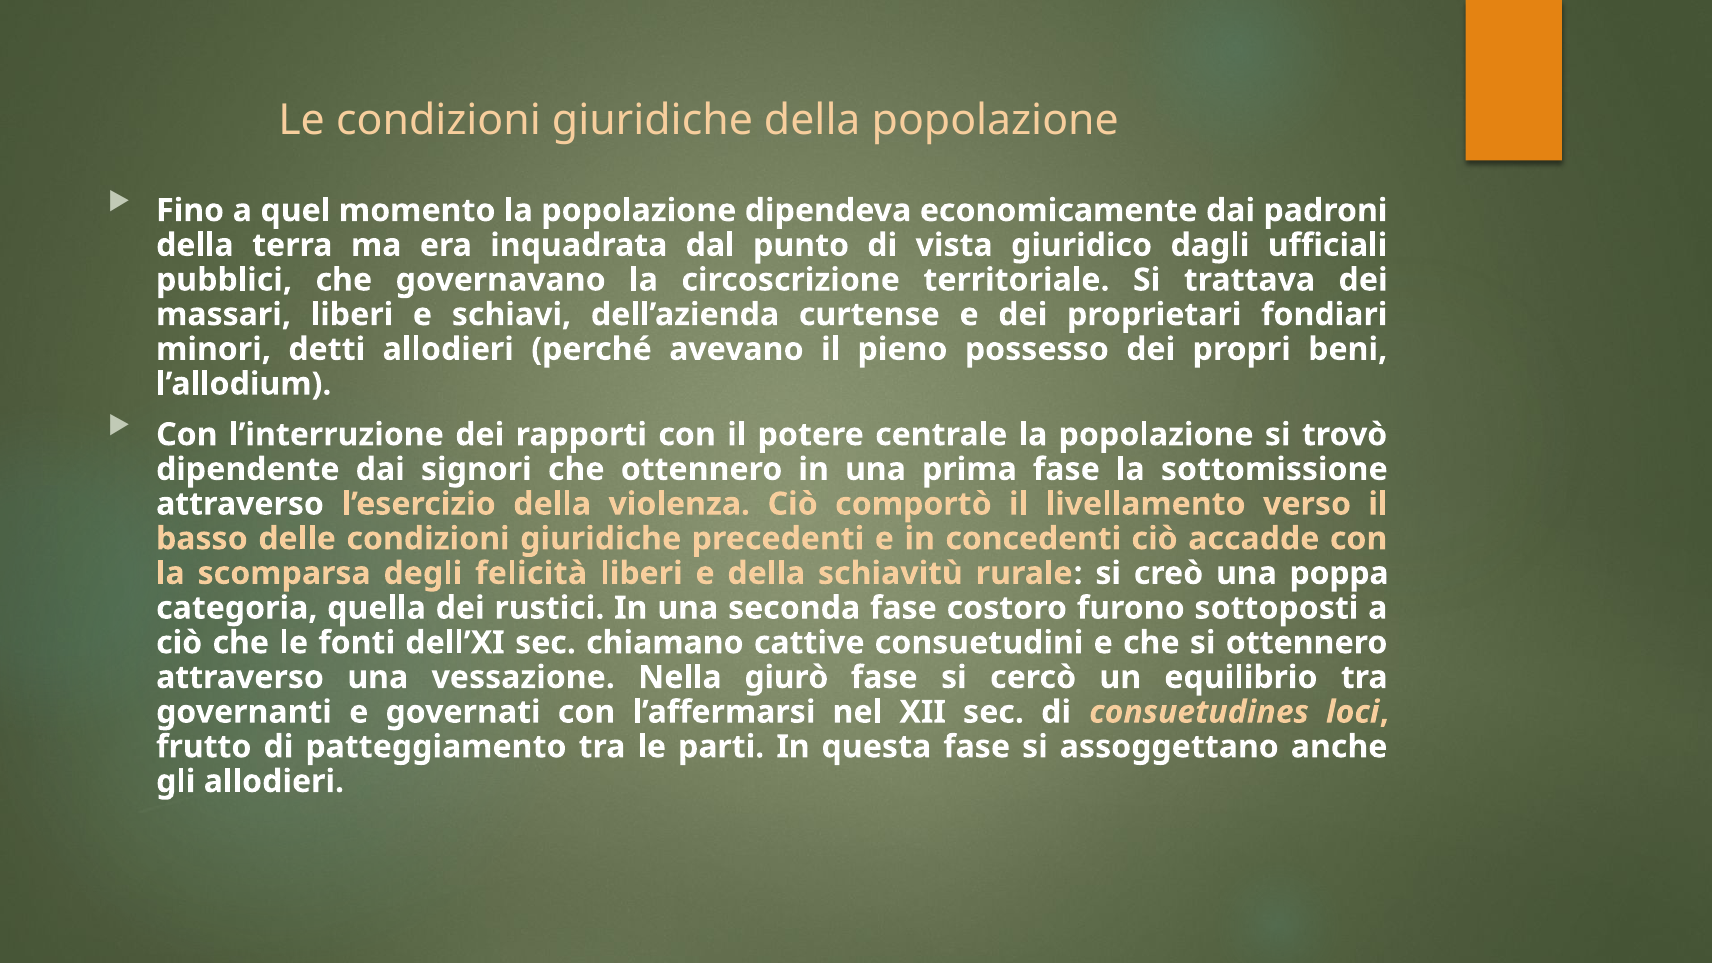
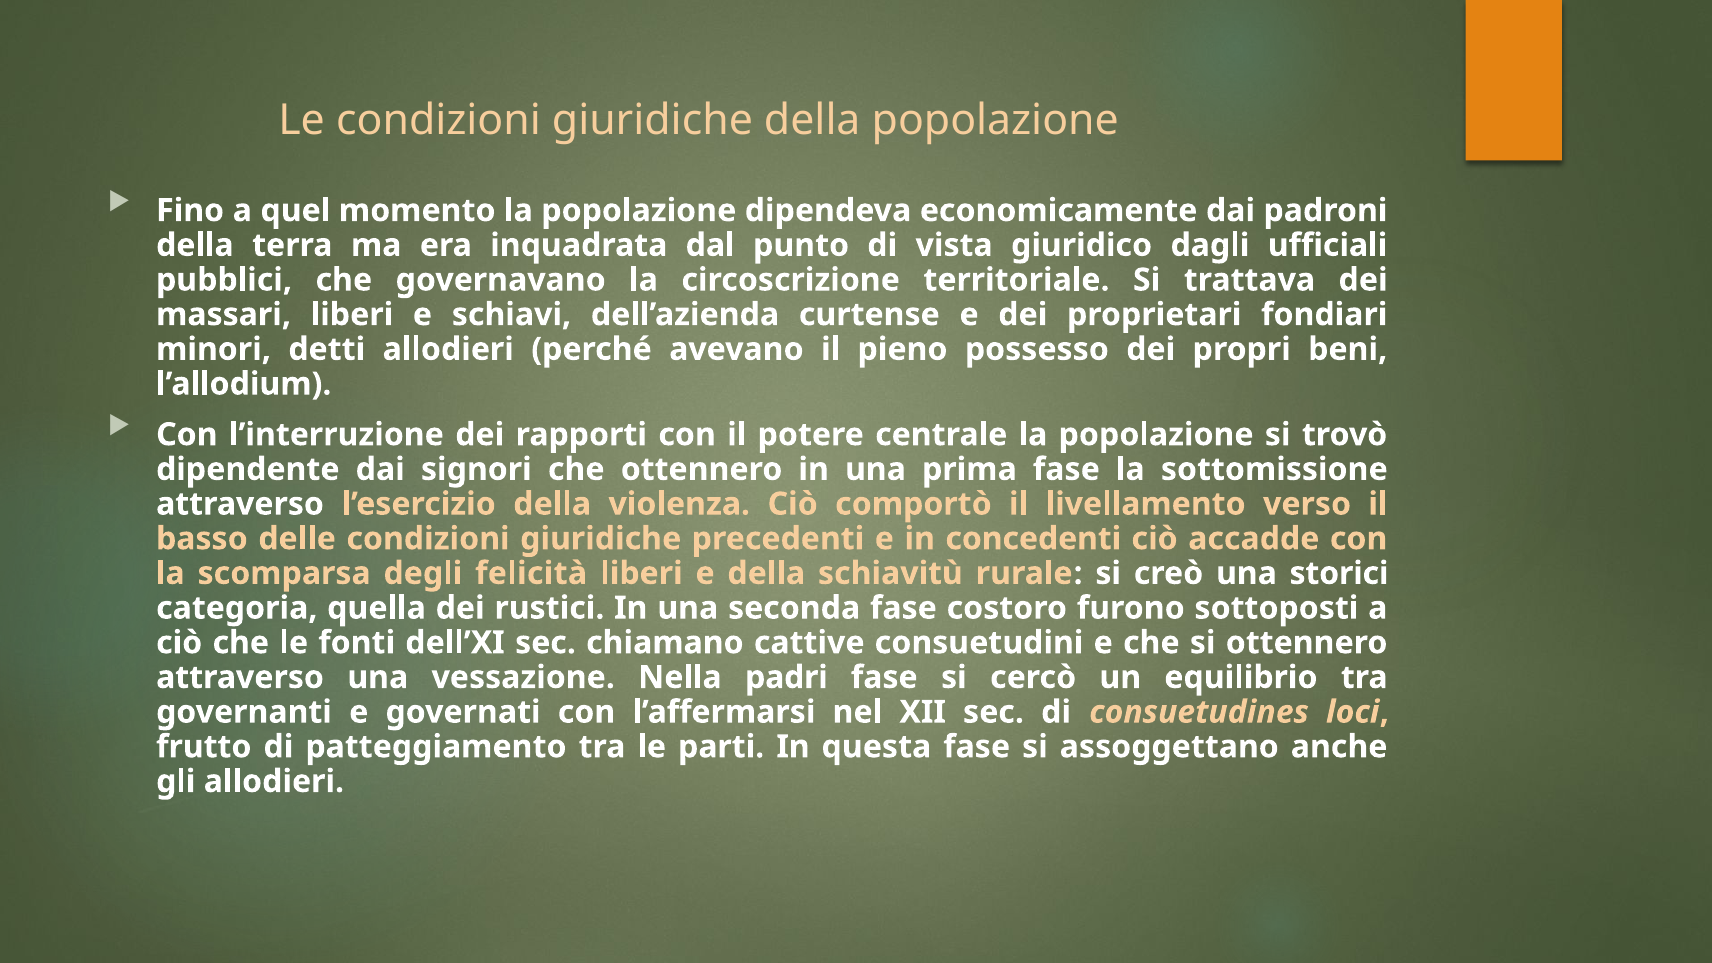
poppa: poppa -> storici
giurò: giurò -> padri
